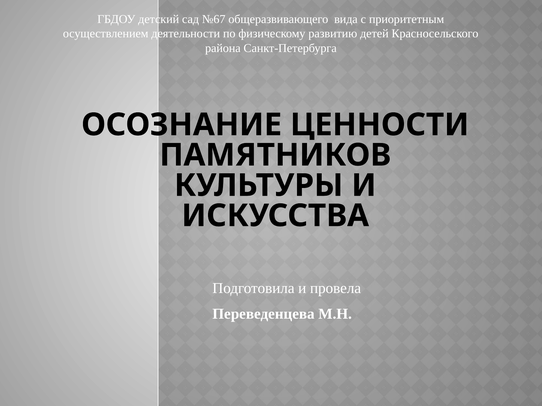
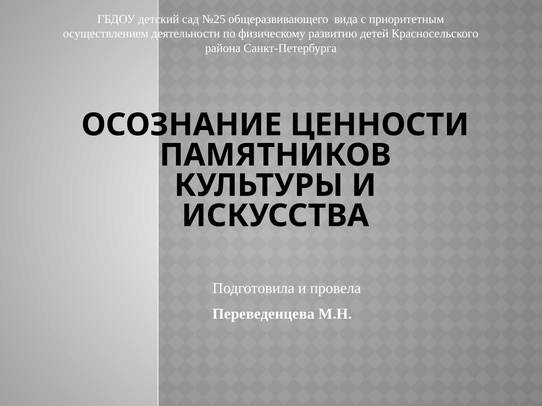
№67: №67 -> №25
